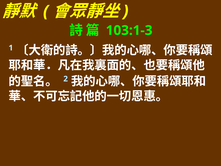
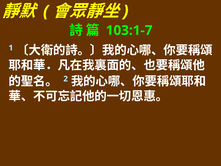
103:1-3: 103:1-3 -> 103:1-7
